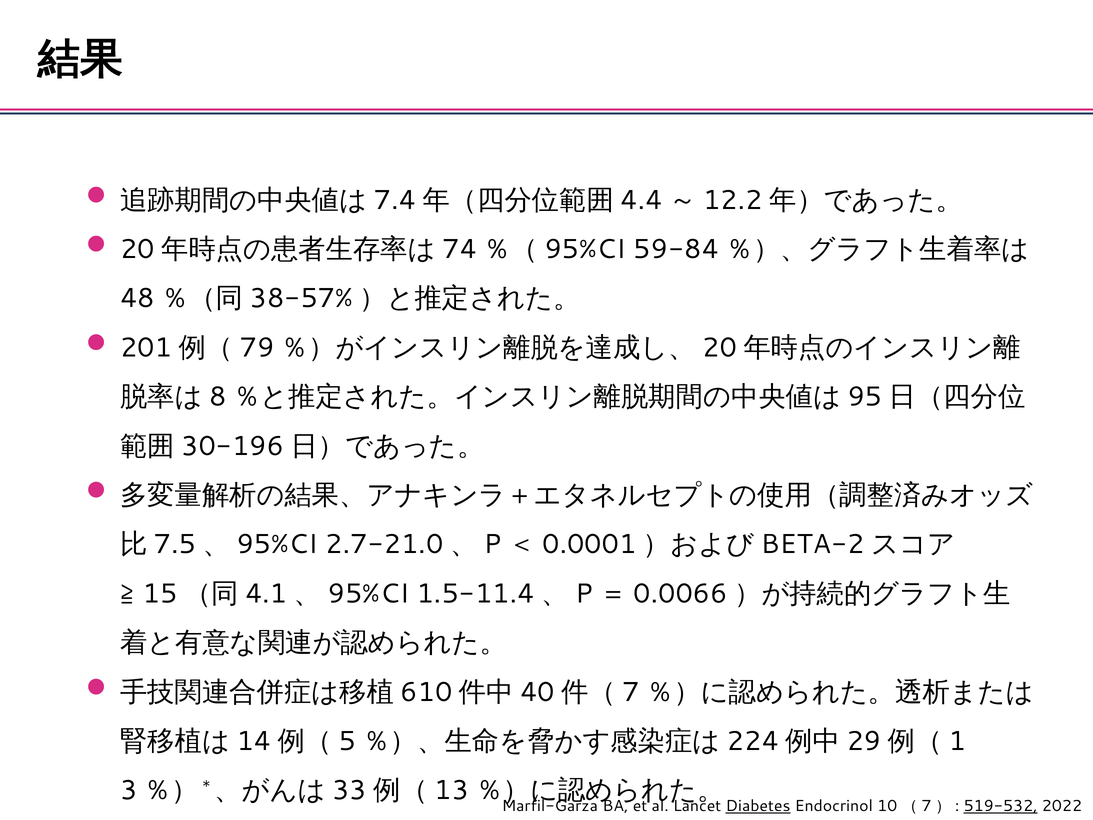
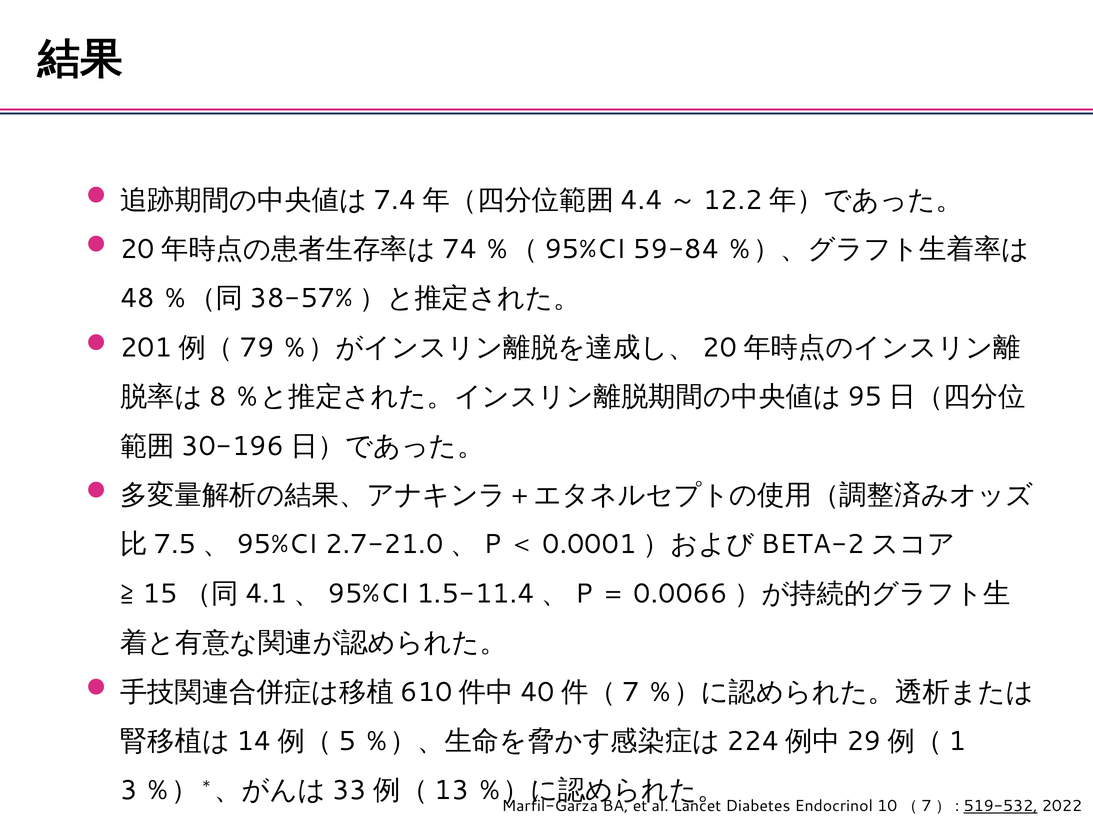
Diabetes underline: present -> none
